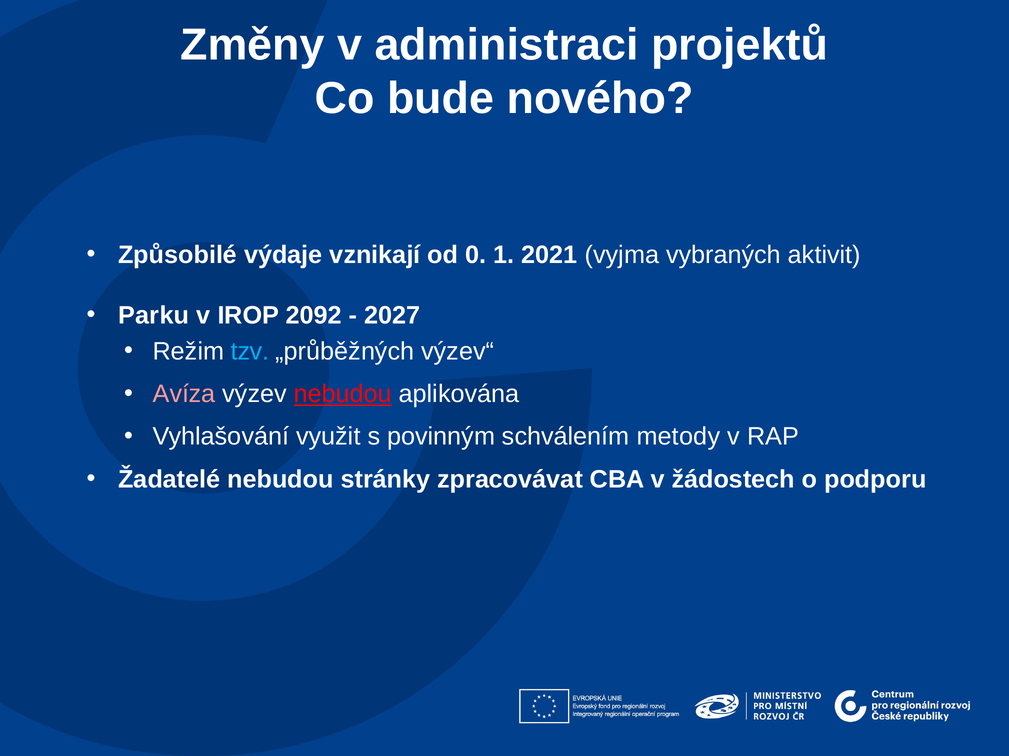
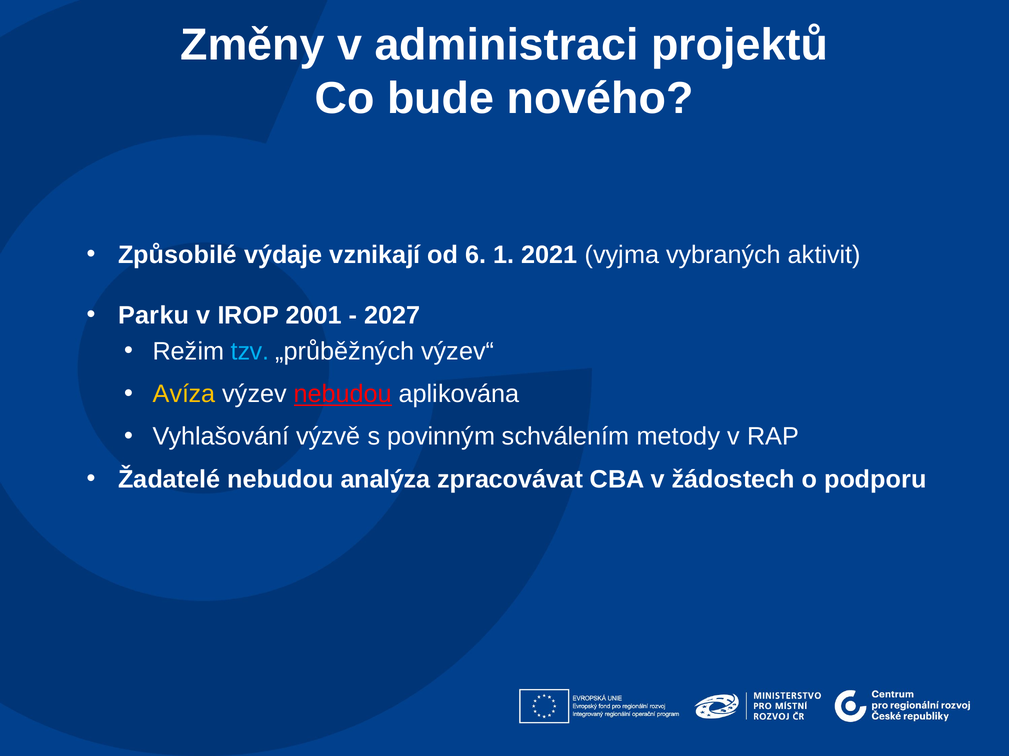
0: 0 -> 6
2092: 2092 -> 2001
Avíza colour: pink -> yellow
využit: využit -> výzvě
stránky: stránky -> analýza
